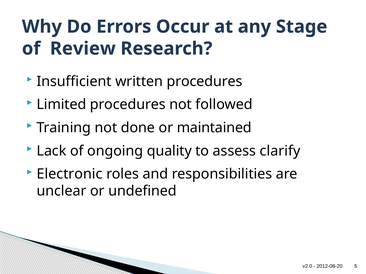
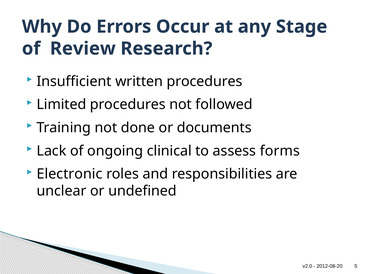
maintained: maintained -> documents
quality: quality -> clinical
clarify: clarify -> forms
